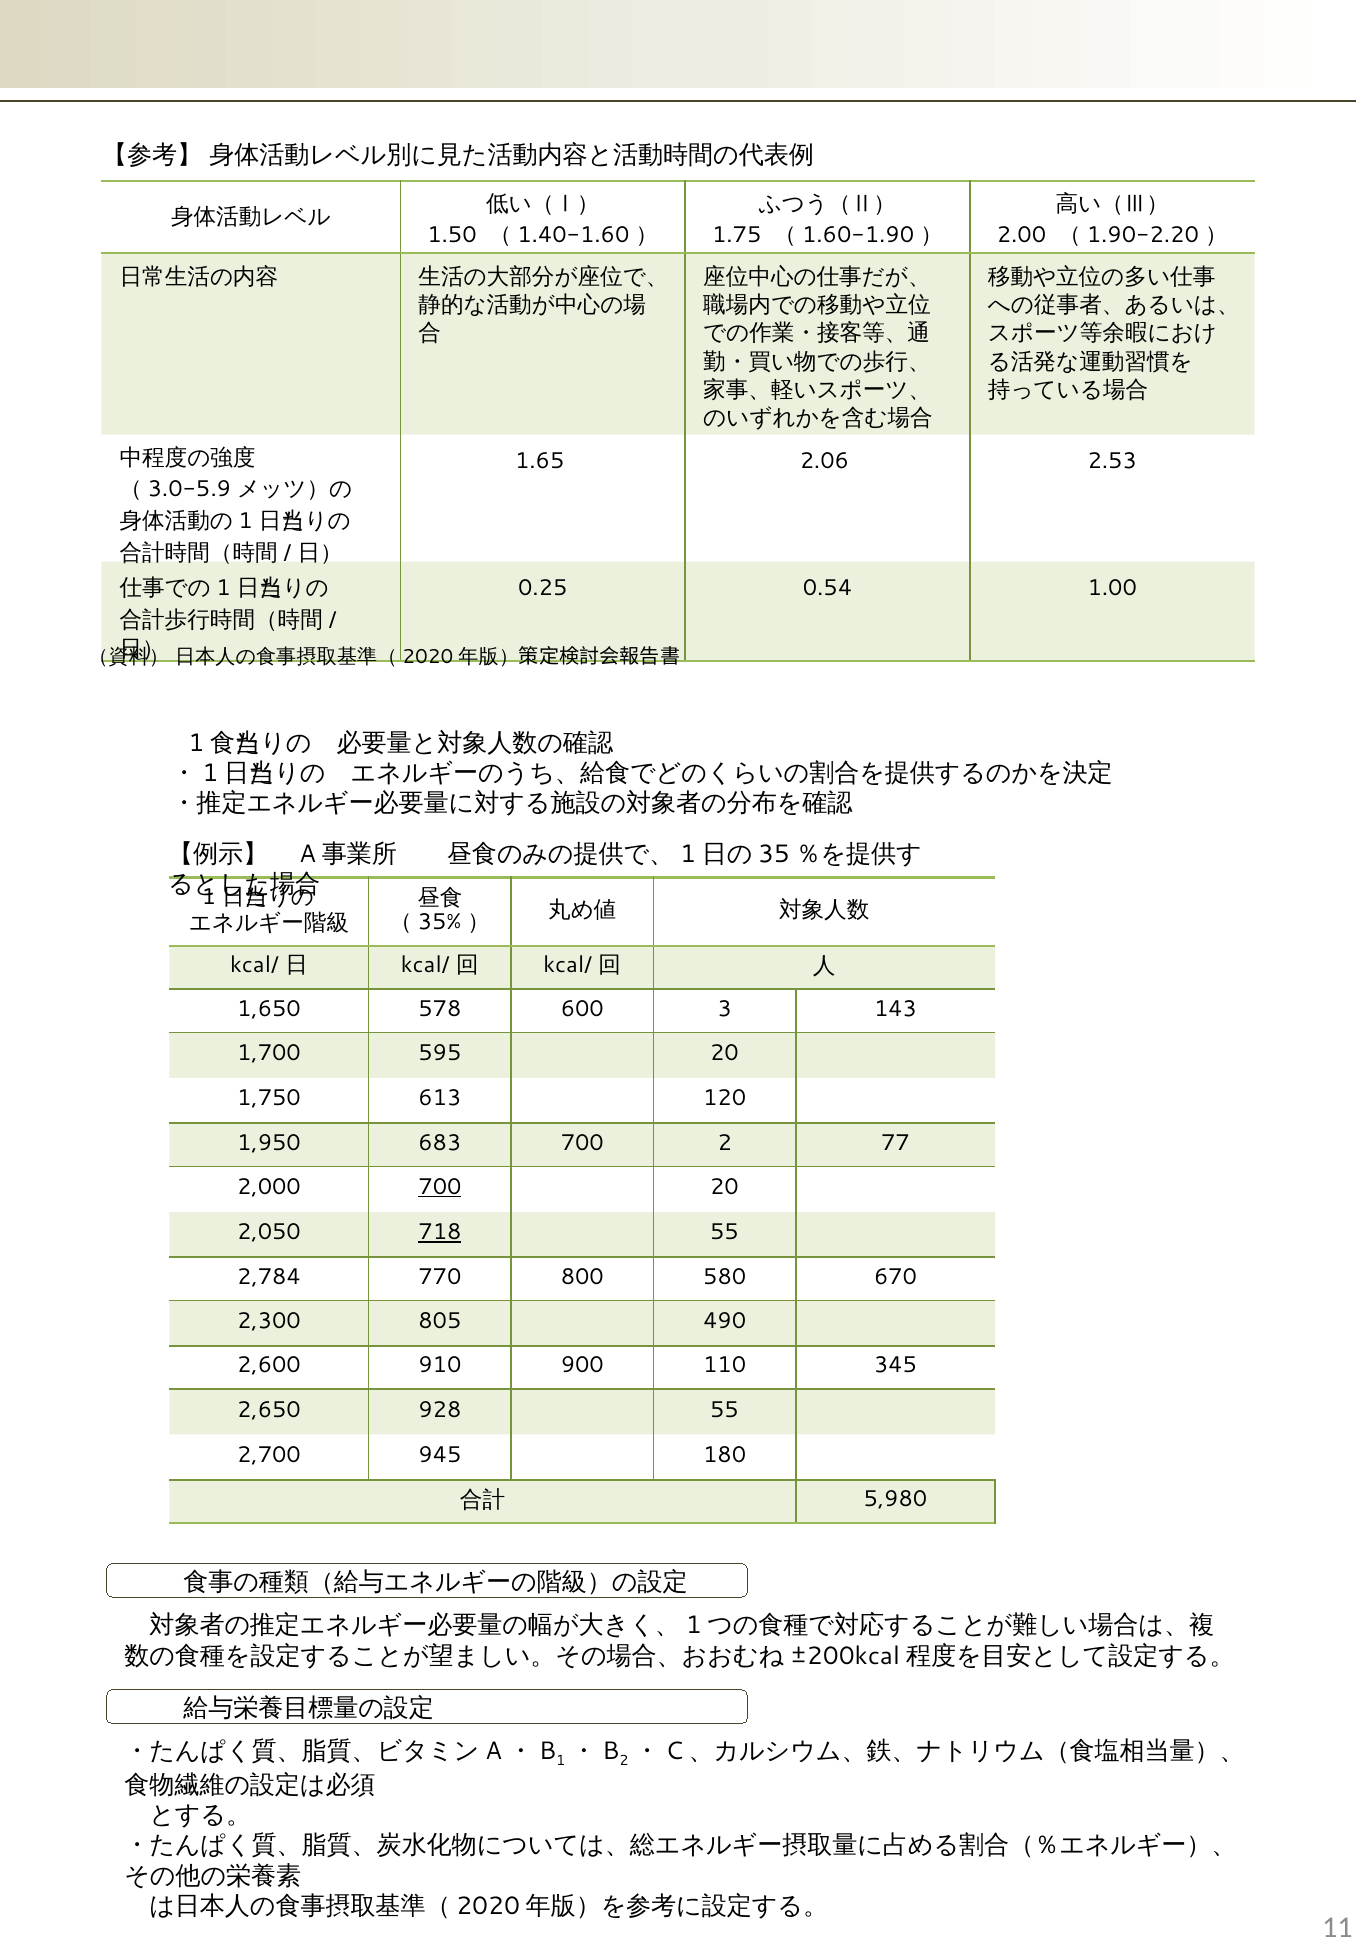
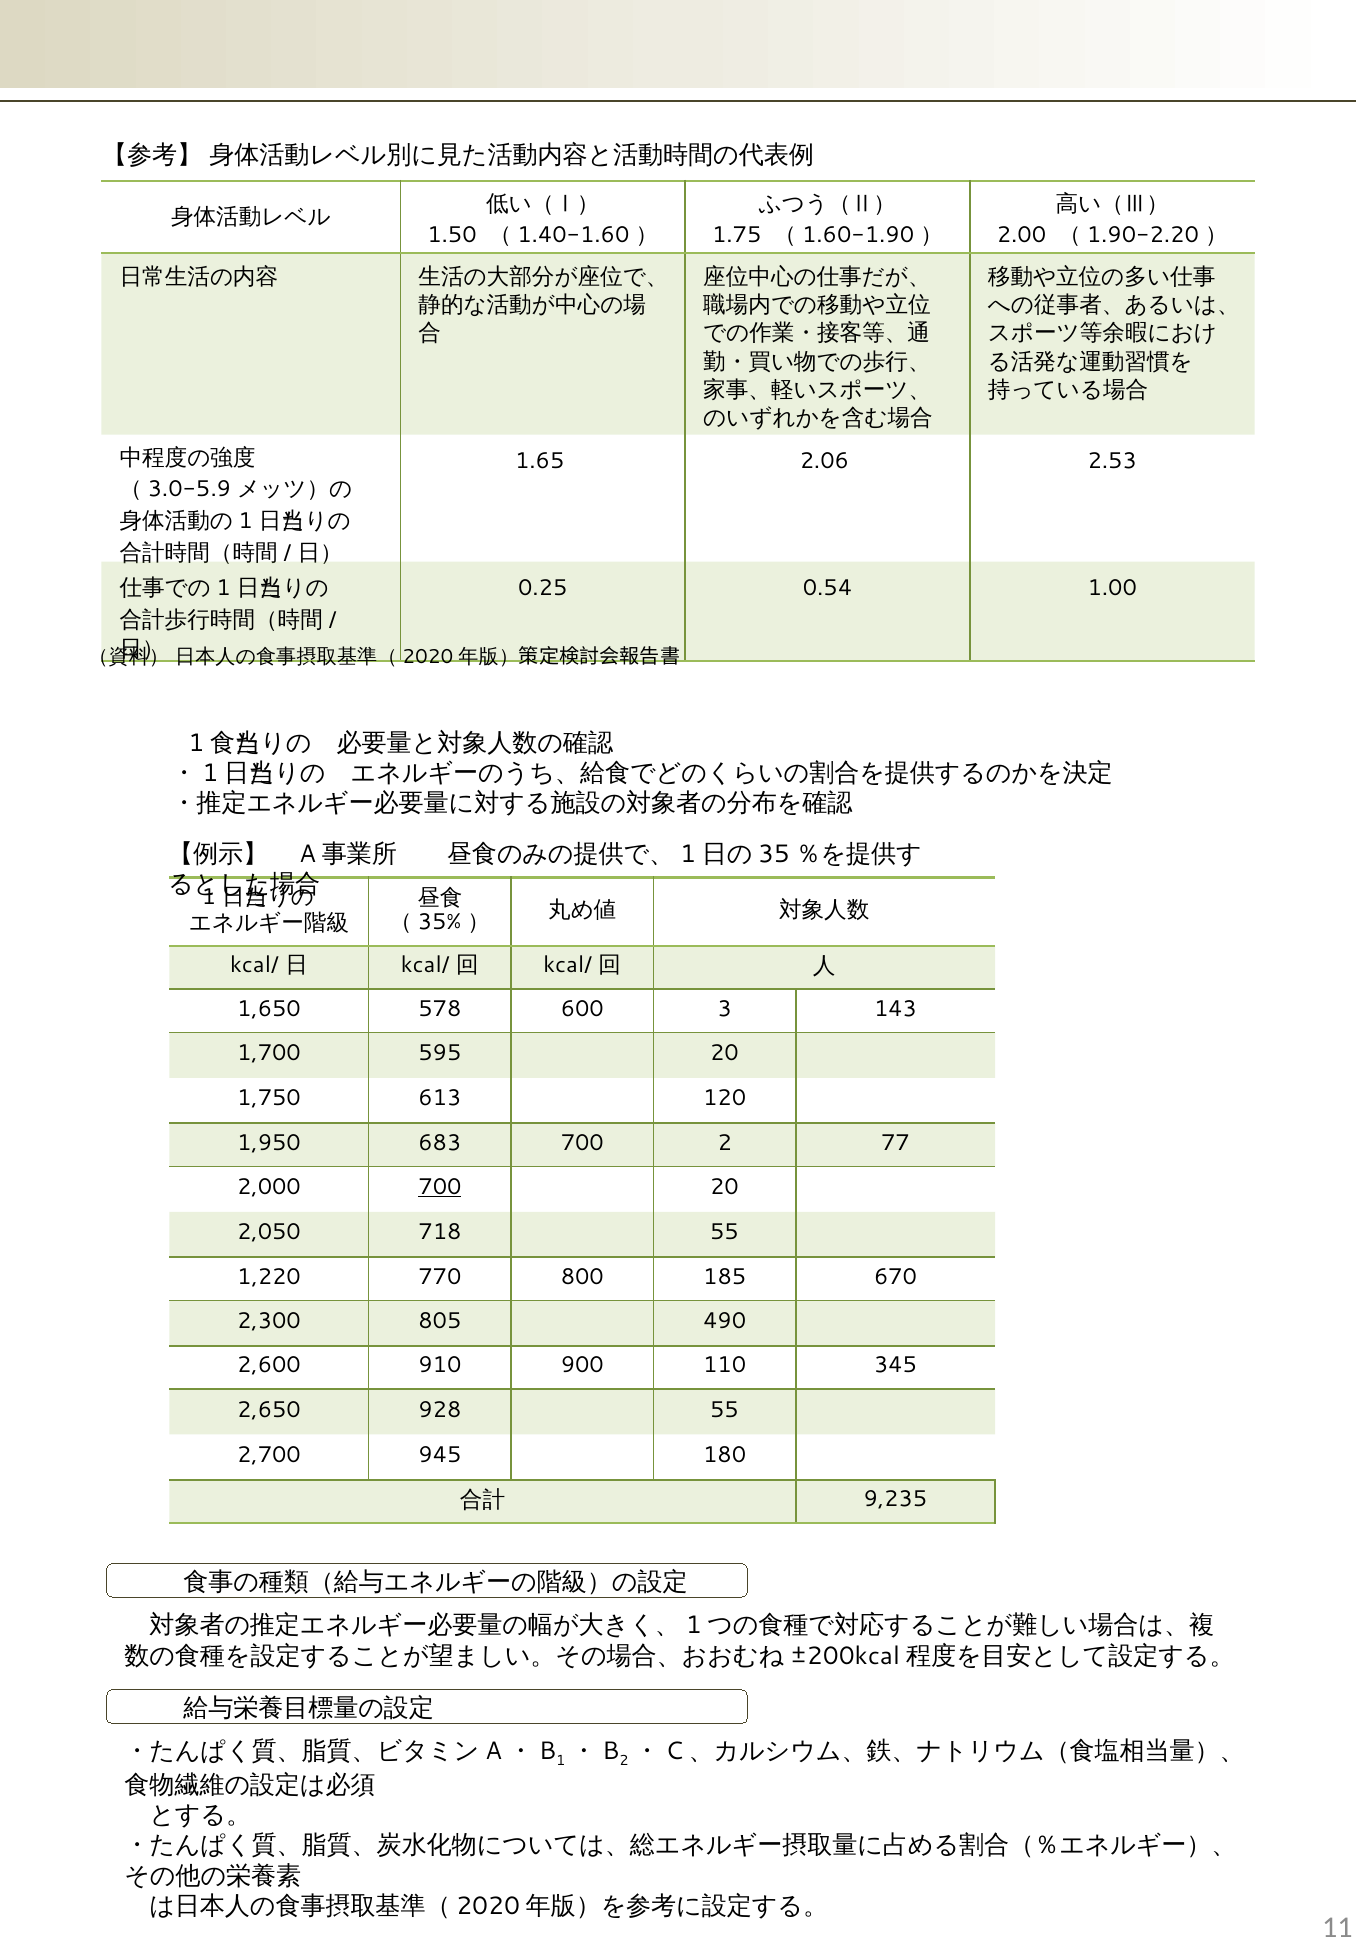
718 underline: present -> none
2,784: 2,784 -> 1,220
580: 580 -> 185
5,980: 5,980 -> 9,235
